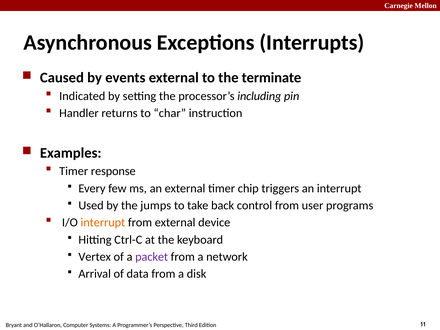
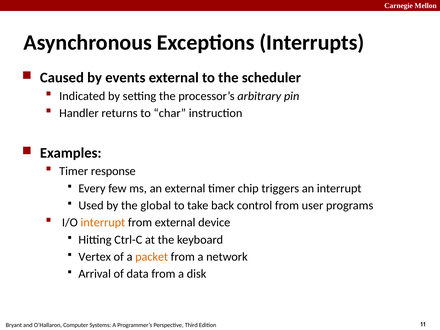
terminate: terminate -> scheduler
including: including -> arbitrary
jumps: jumps -> global
packet colour: purple -> orange
